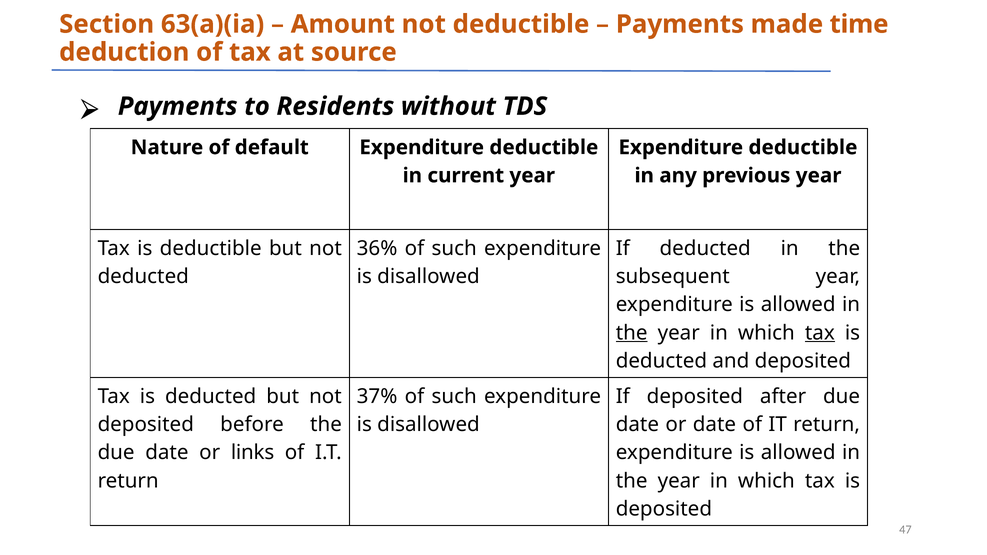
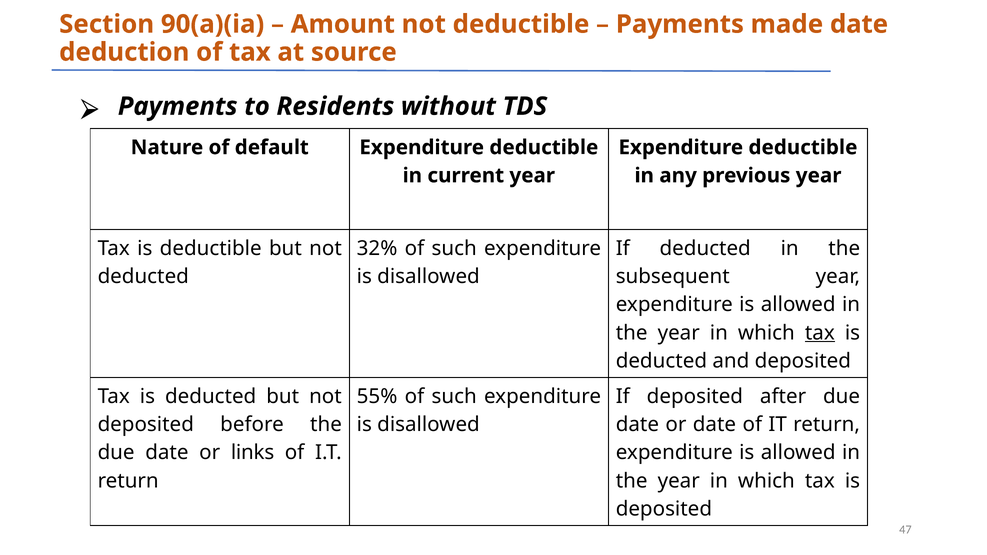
63(a)(ia: 63(a)(ia -> 90(a)(ia
made time: time -> date
36%: 36% -> 32%
the at (632, 333) underline: present -> none
37%: 37% -> 55%
